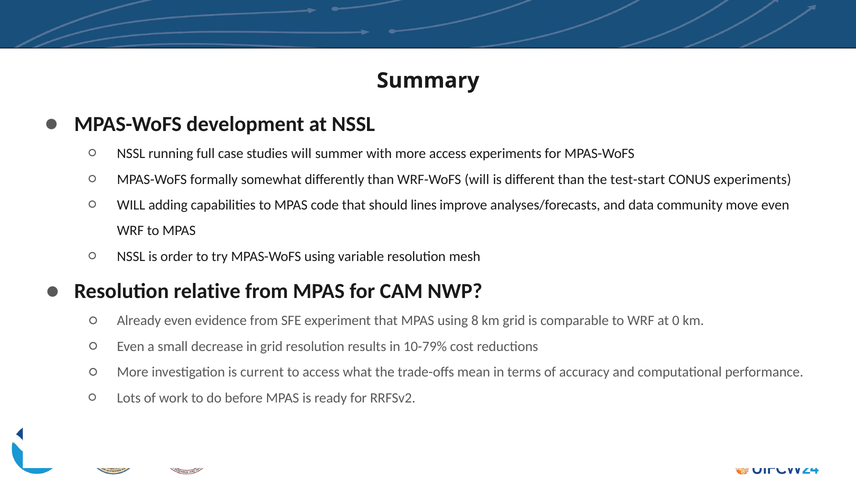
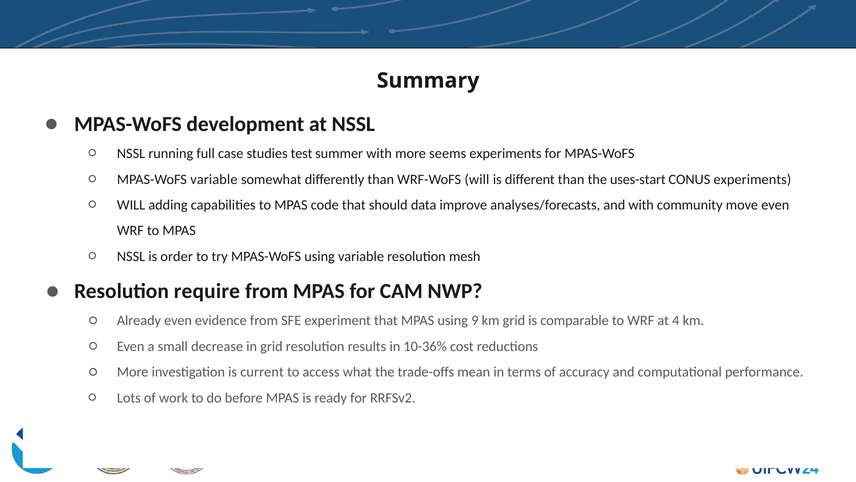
studies will: will -> test
more access: access -> seems
MPAS-WoFS formally: formally -> variable
test-start: test-start -> uses-start
lines: lines -> data
and data: data -> with
relative: relative -> require
8: 8 -> 9
0: 0 -> 4
10-79%: 10-79% -> 10-36%
